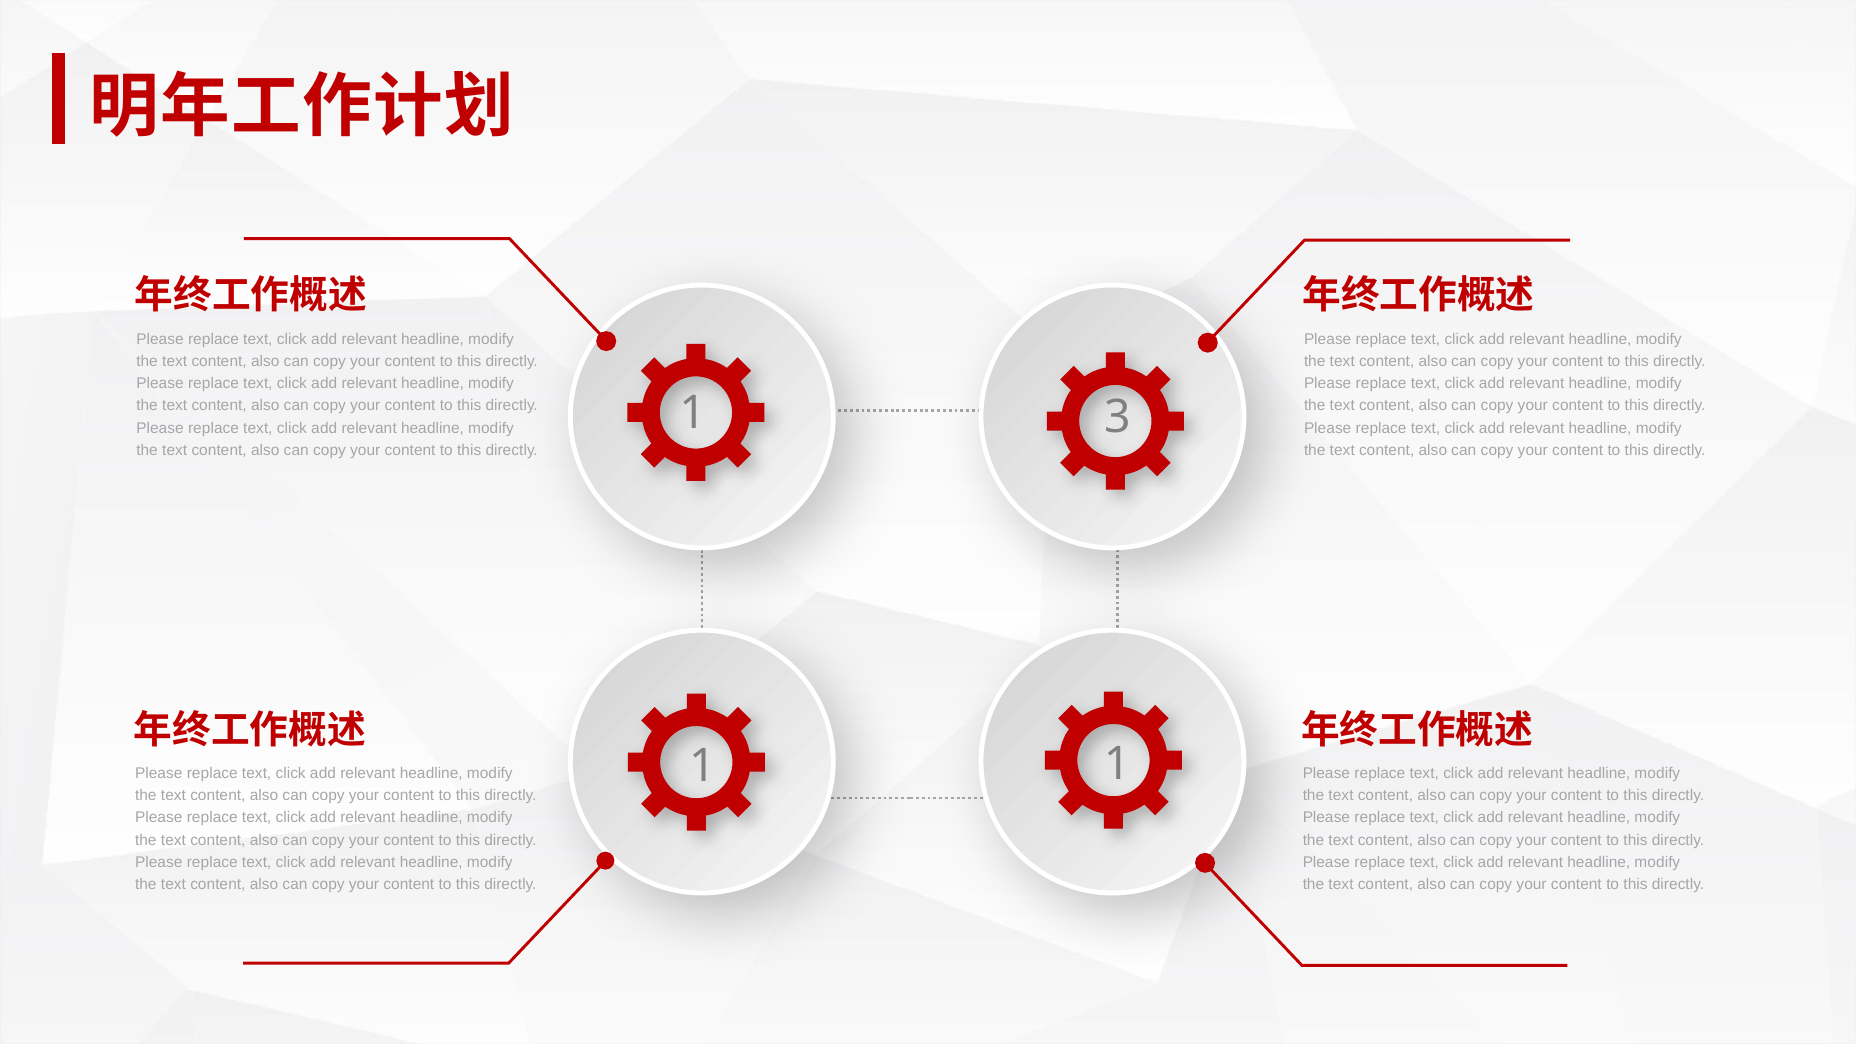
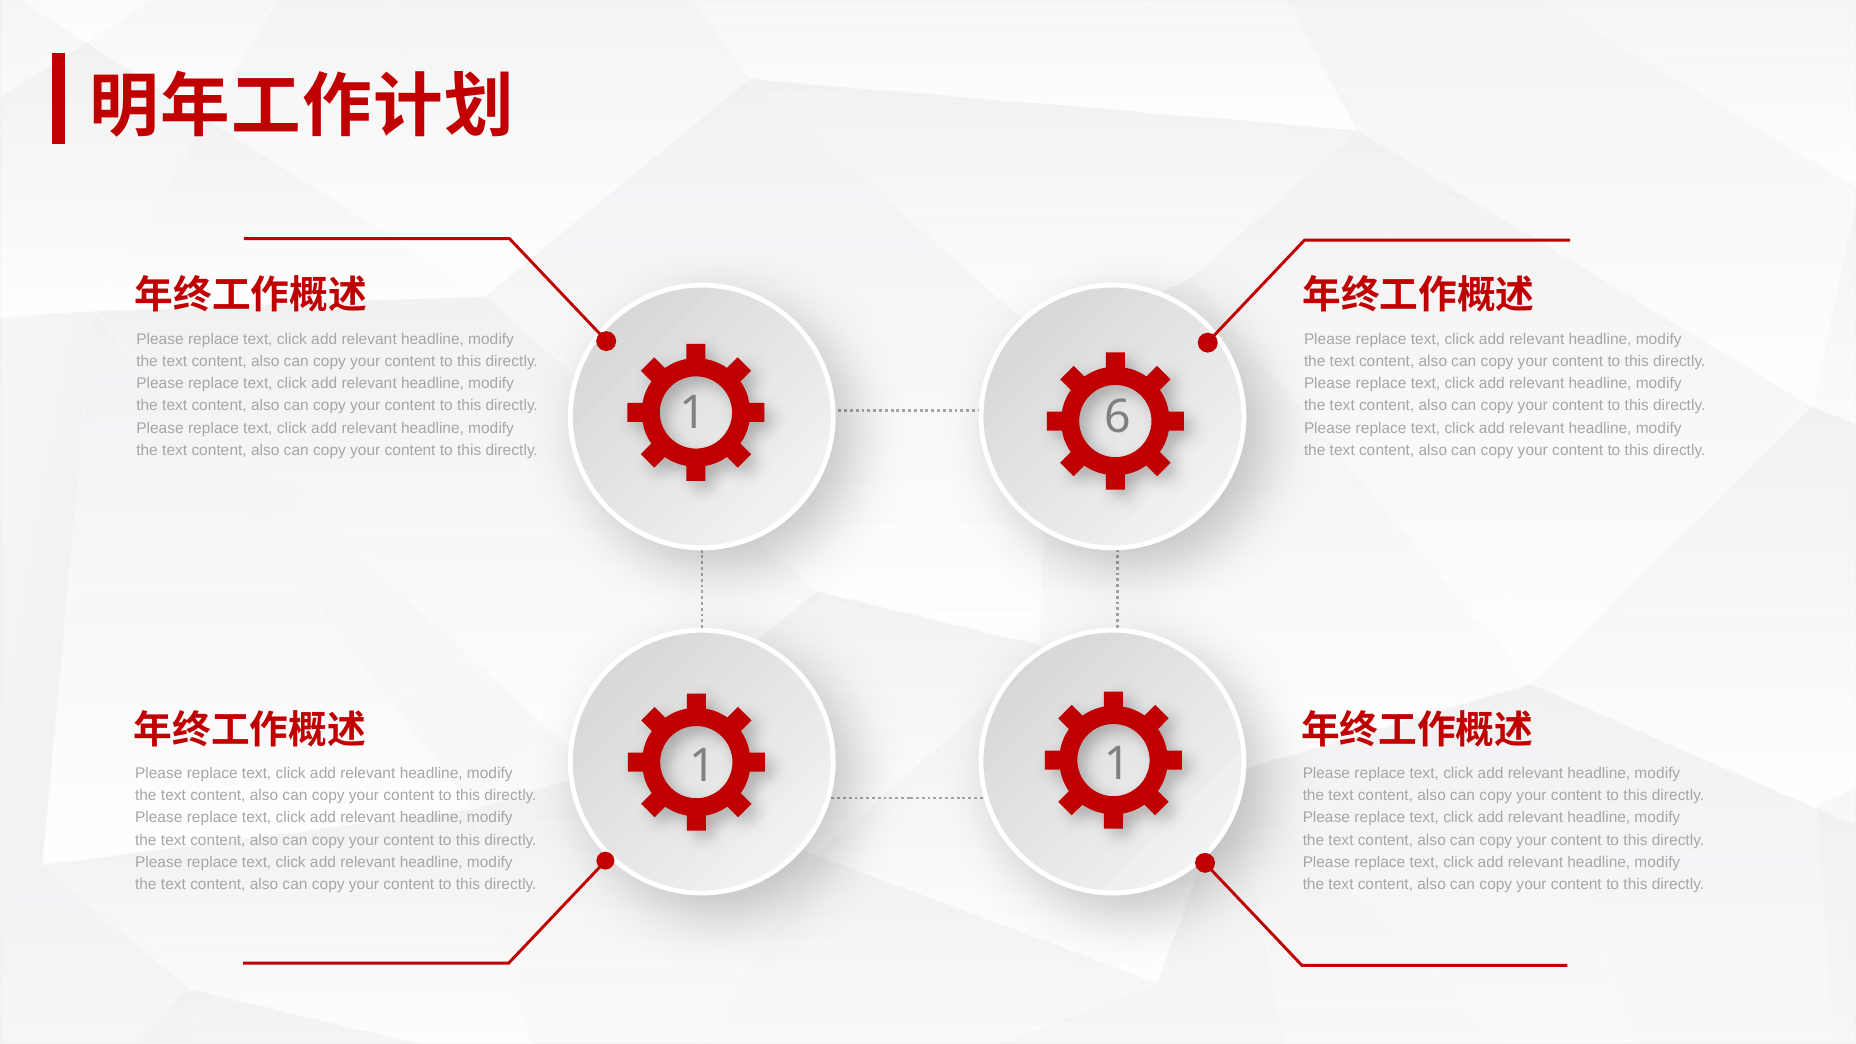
3: 3 -> 6
